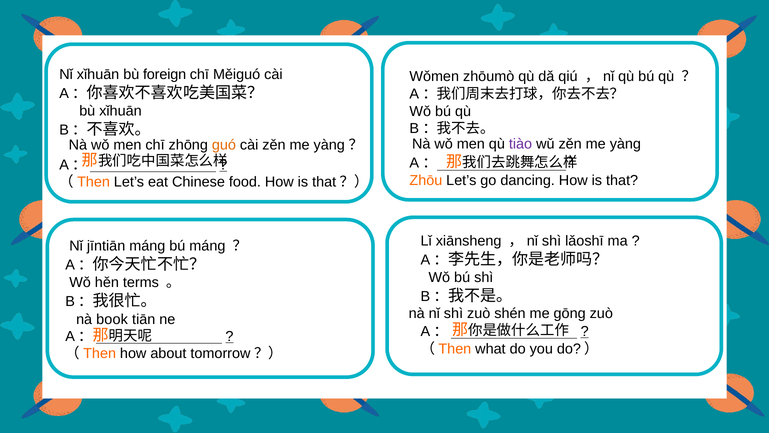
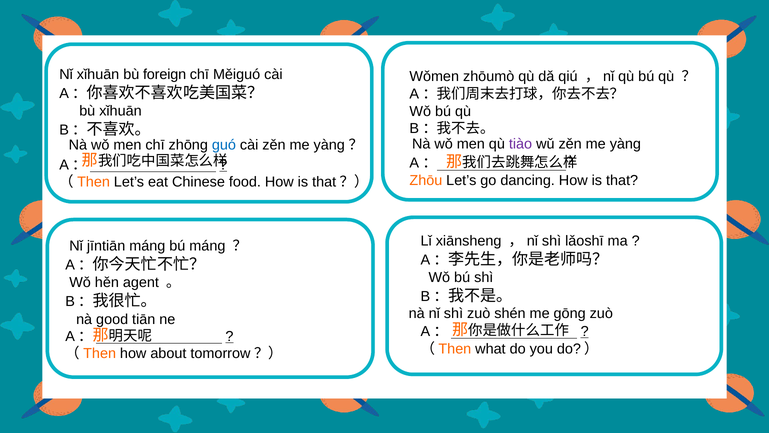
guó colour: orange -> blue
terms: terms -> agent
book: book -> good
